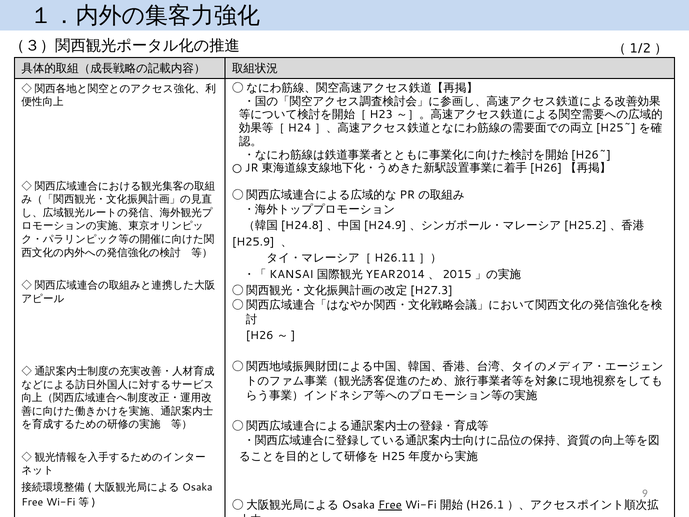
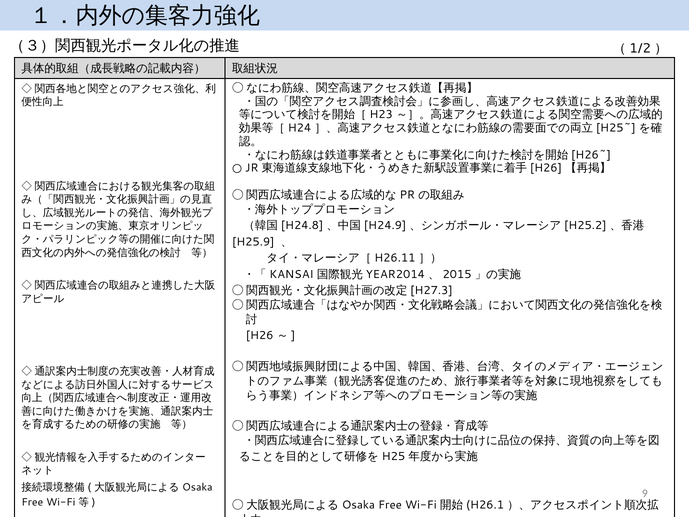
Free at (390, 505) underline: present -> none
